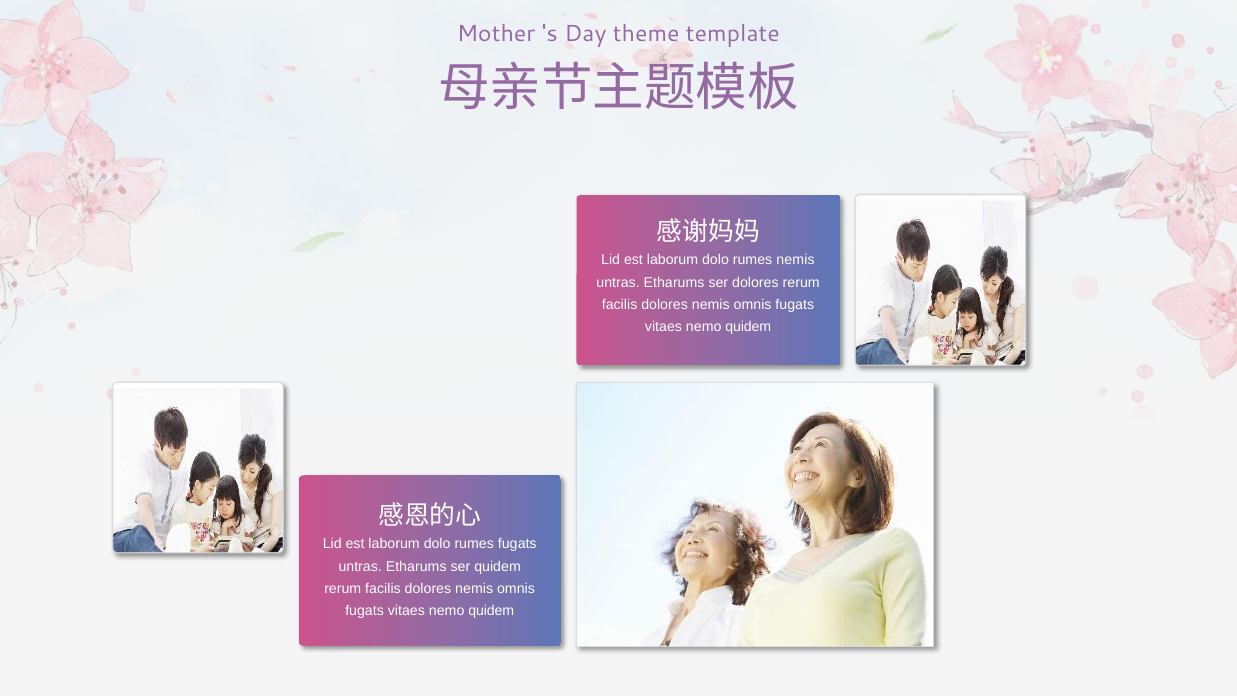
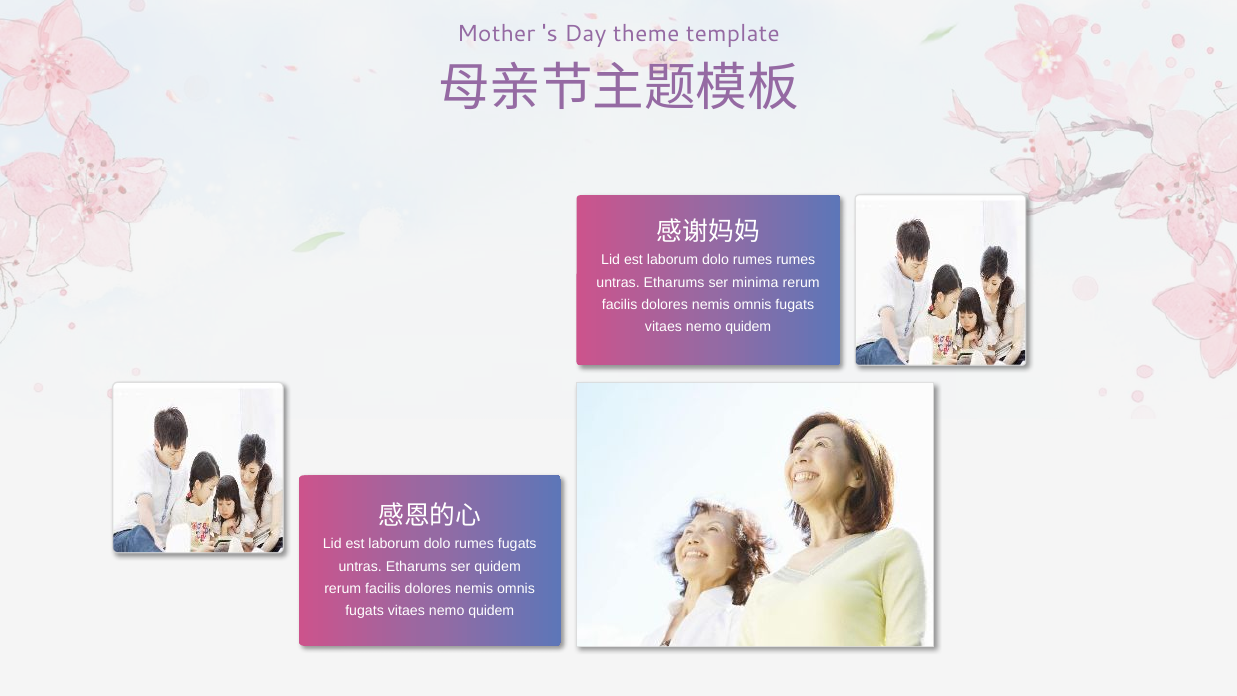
rumes nemis: nemis -> rumes
ser dolores: dolores -> minima
